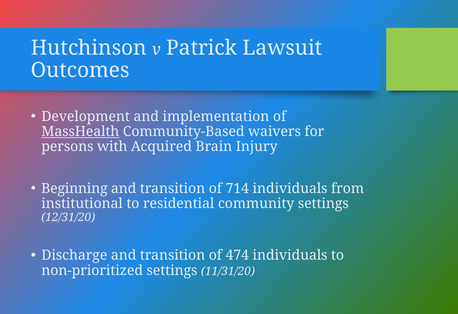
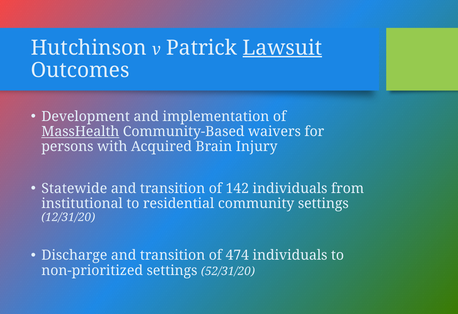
Lawsuit underline: none -> present
Beginning: Beginning -> Statewide
714: 714 -> 142
11/31/20: 11/31/20 -> 52/31/20
